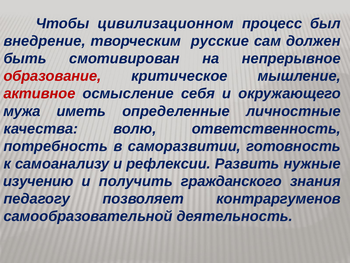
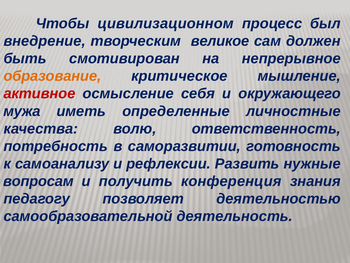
русские: русские -> великое
образование colour: red -> orange
изучению: изучению -> вопросам
гражданского: гражданского -> конференция
контраргуменов: контраргуменов -> деятельностью
